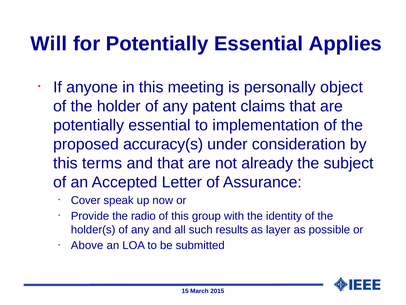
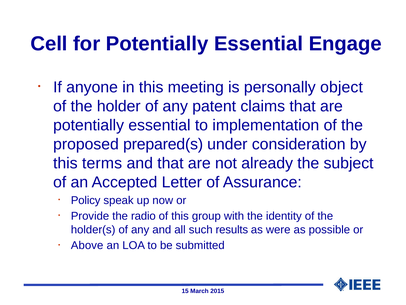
Will: Will -> Cell
Applies: Applies -> Engage
accuracy(s: accuracy(s -> prepared(s
Cover: Cover -> Policy
layer: layer -> were
